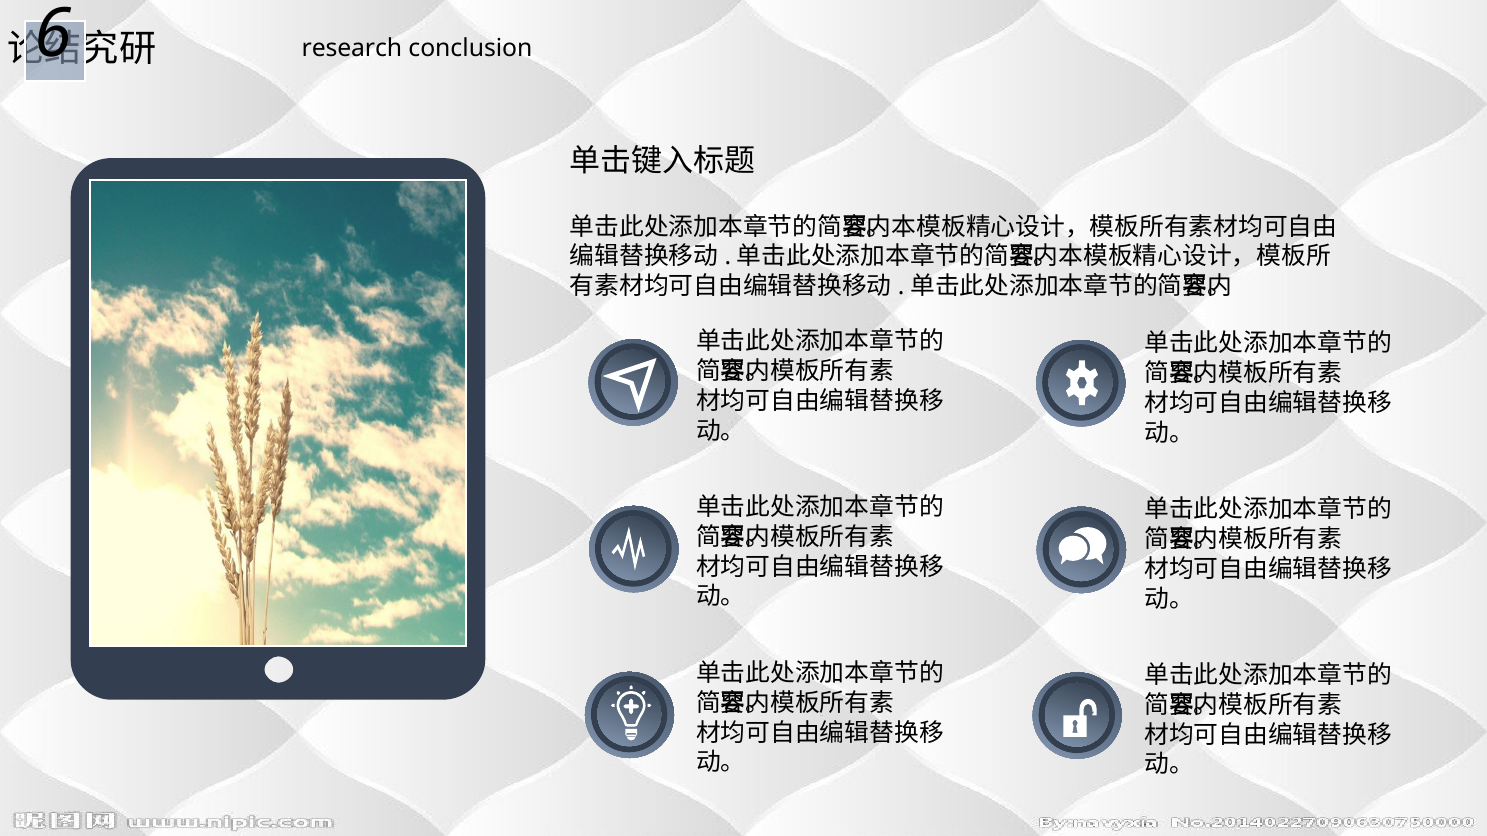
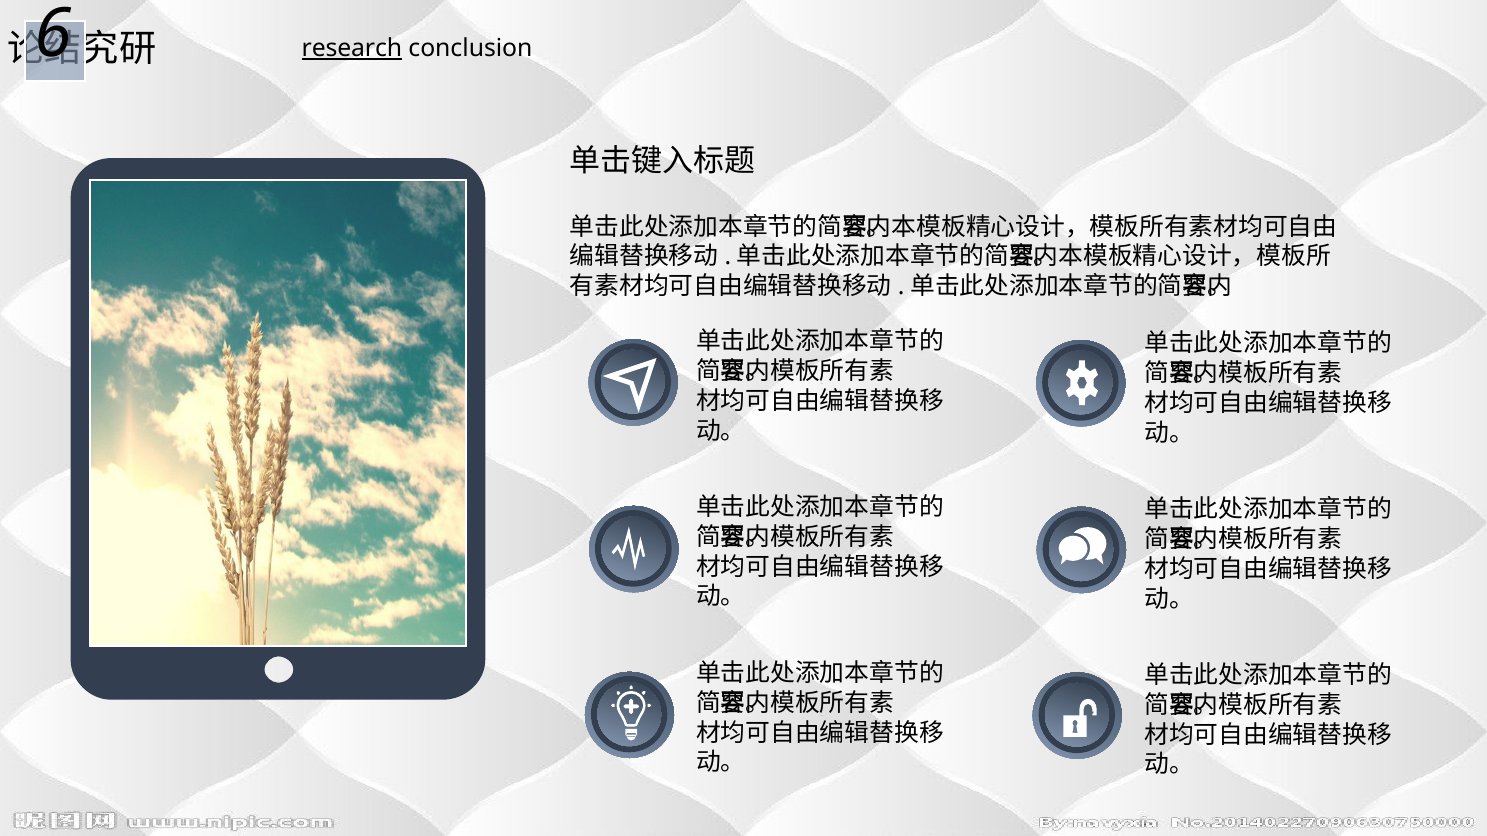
research underline: none -> present
